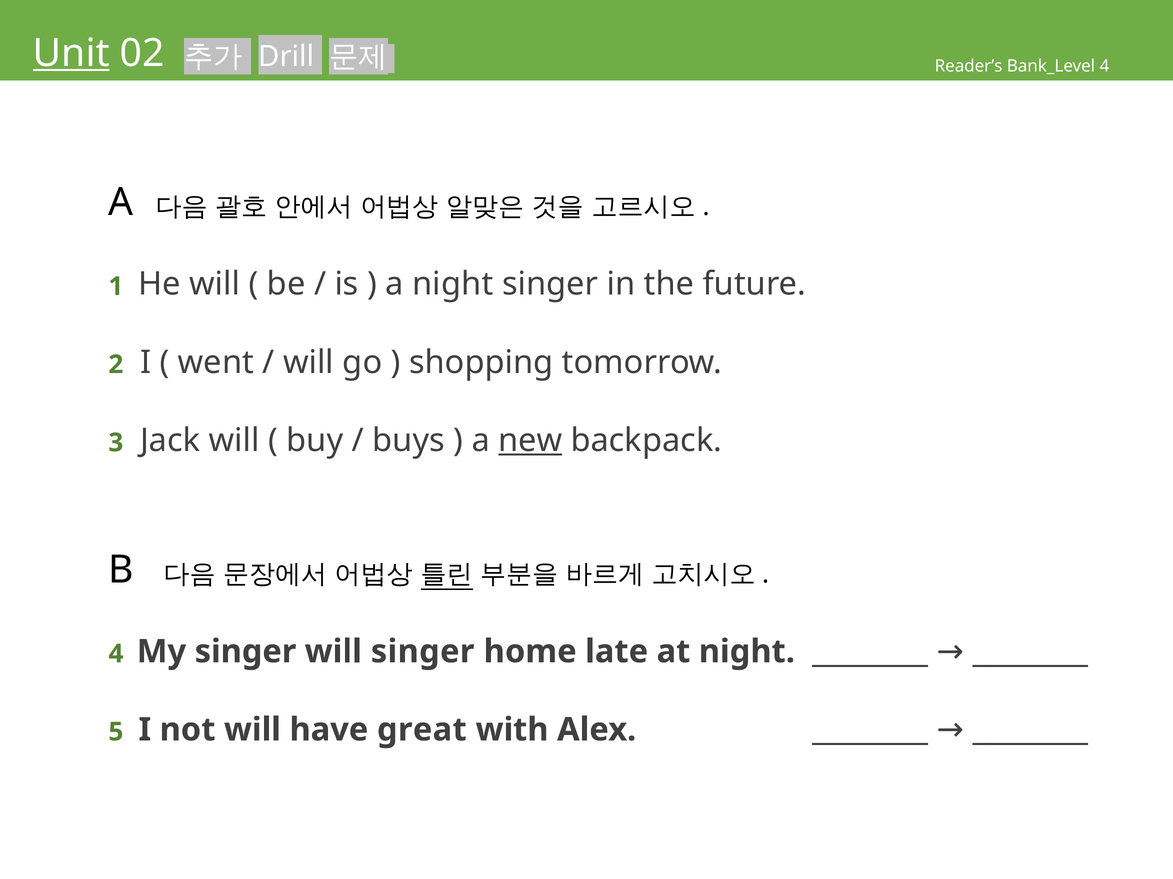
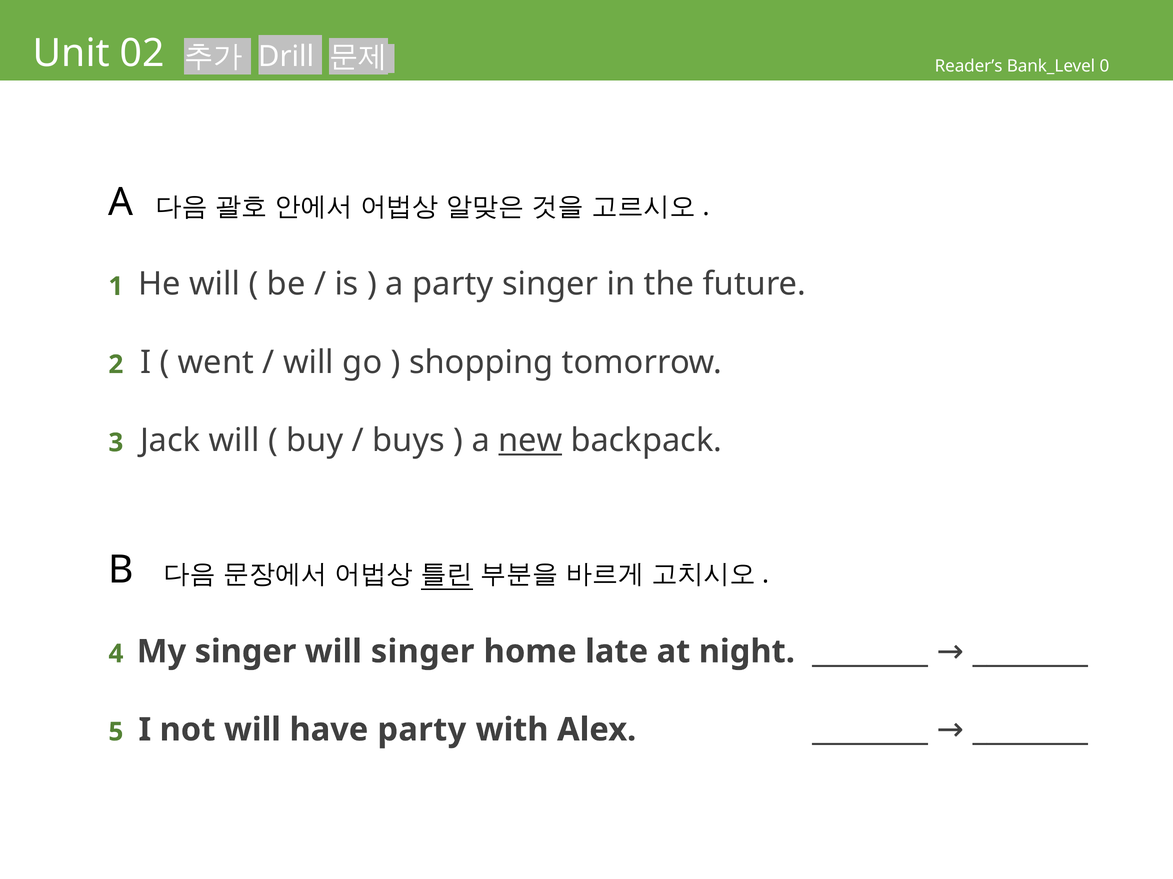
Unit underline: present -> none
Bank_Level 4: 4 -> 0
a night: night -> party
have great: great -> party
